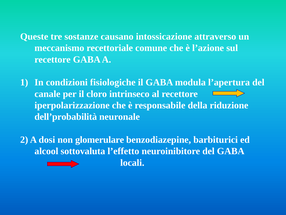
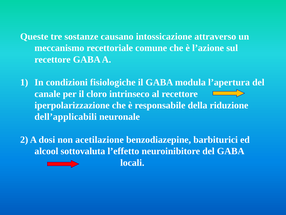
dell’probabilità: dell’probabilità -> dell’applicabili
glomerulare: glomerulare -> acetilazione
